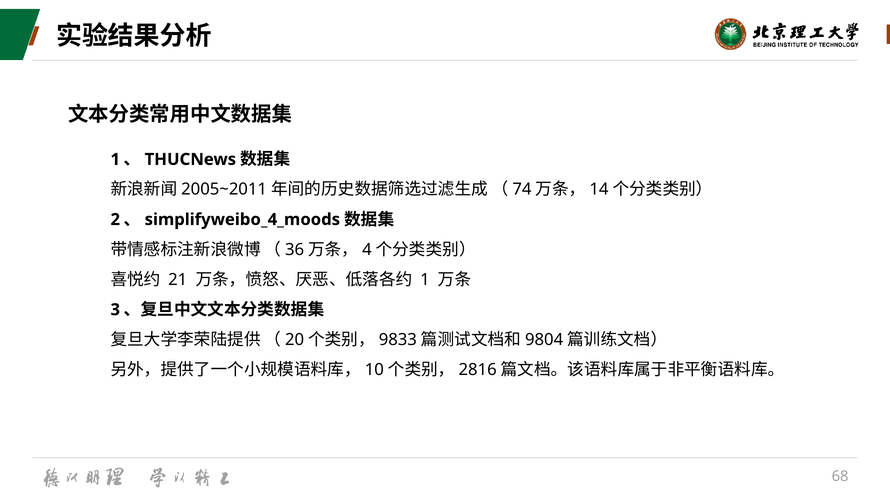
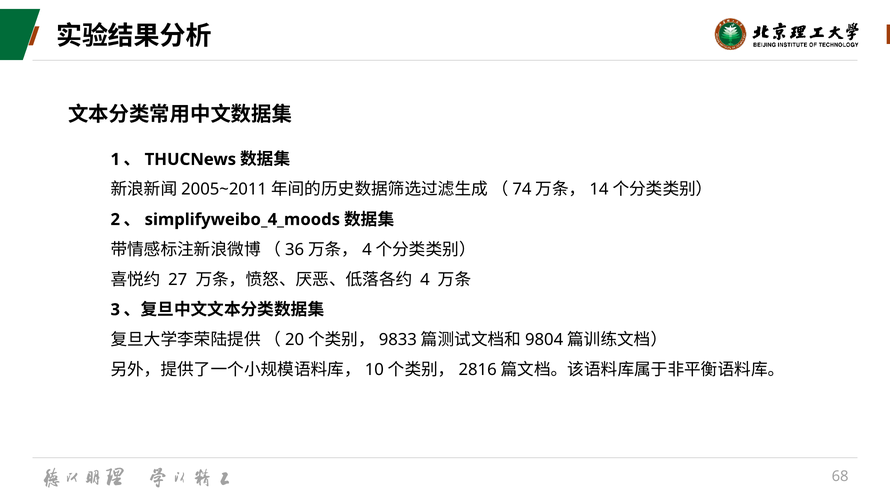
21: 21 -> 27
1 at (425, 279): 1 -> 4
